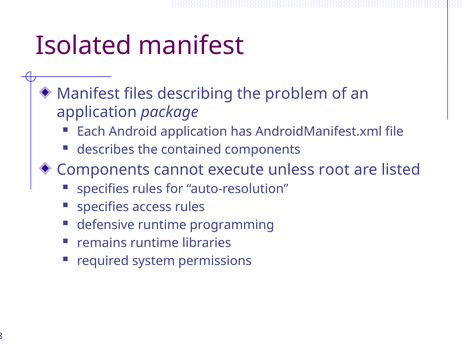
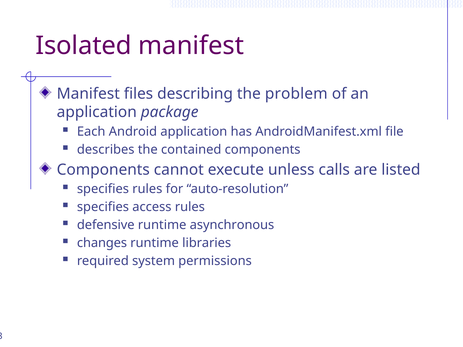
root: root -> calls
programming: programming -> asynchronous
remains: remains -> changes
